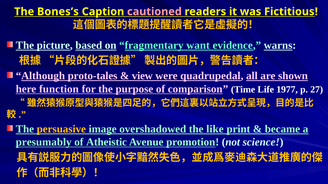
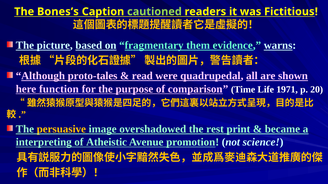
cautioned colour: pink -> light green
want: want -> them
view: view -> read
1977: 1977 -> 1971
27: 27 -> 20
like: like -> rest
presumably: presumably -> interpreting
